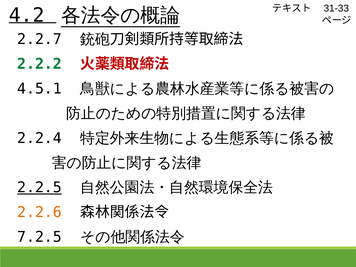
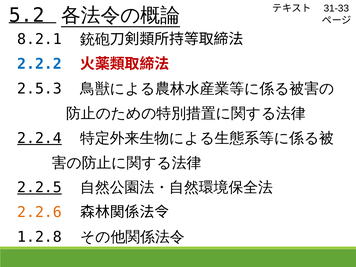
4.2: 4.2 -> 5.2
2.2.7: 2.2.7 -> 8.2.1
2.2.2 colour: green -> blue
4.5.1: 4.5.1 -> 2.5.3
2.2.4 underline: none -> present
7.2.5: 7.2.5 -> 1.2.8
